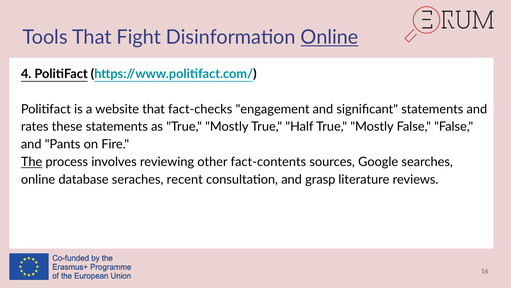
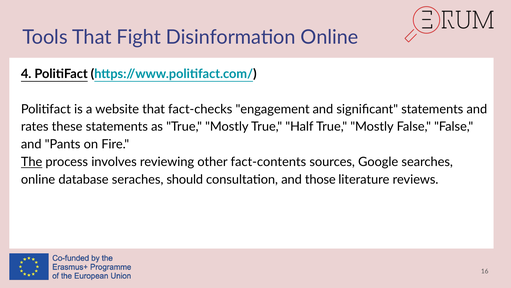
Online at (330, 37) underline: present -> none
recent: recent -> should
grasp: grasp -> those
